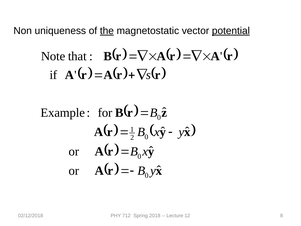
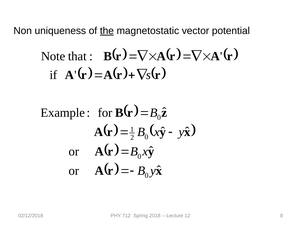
potential underline: present -> none
